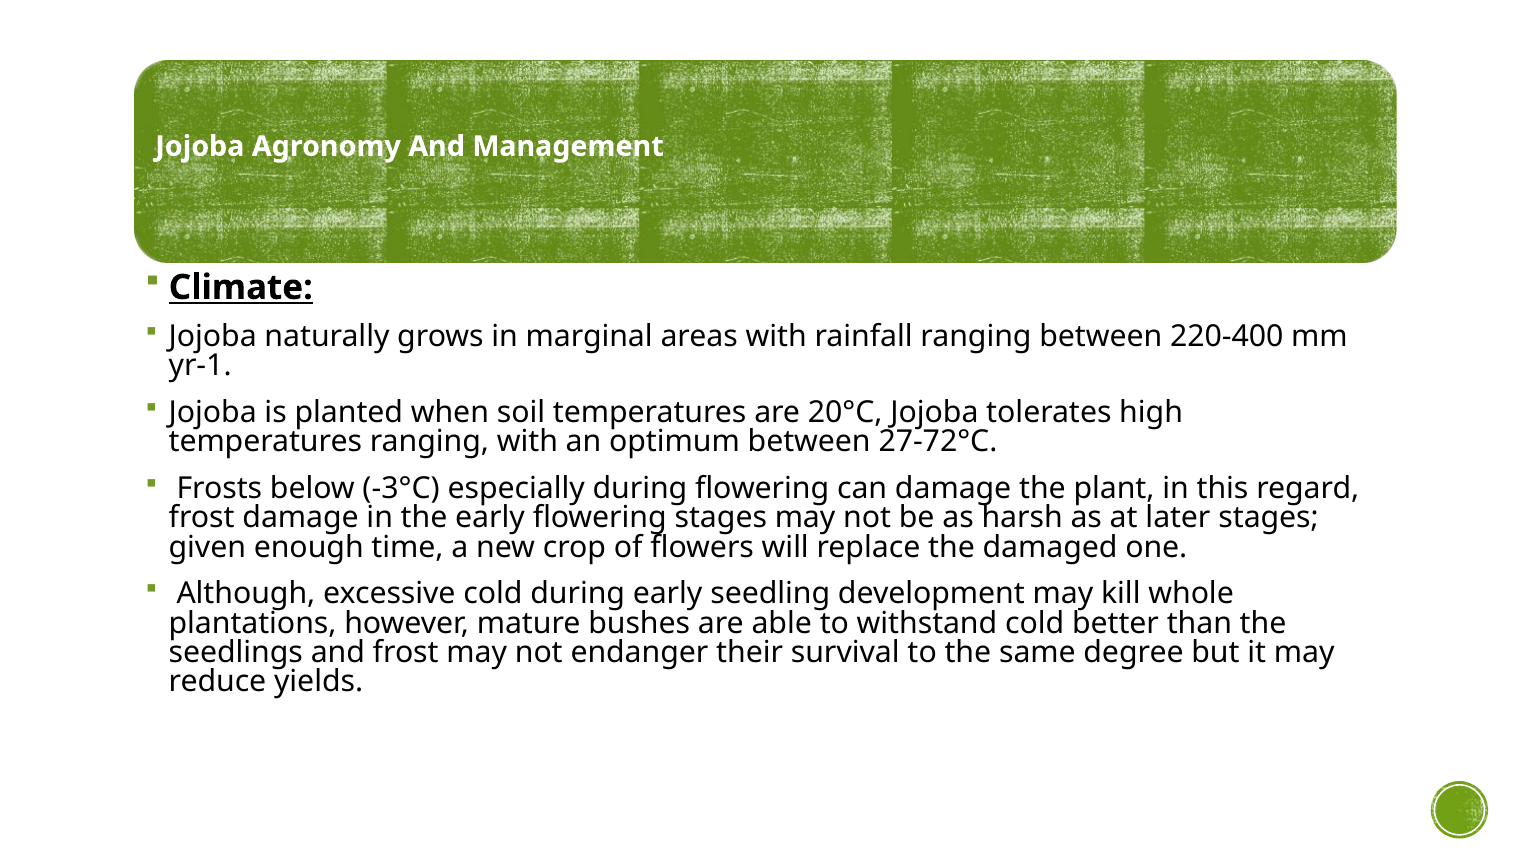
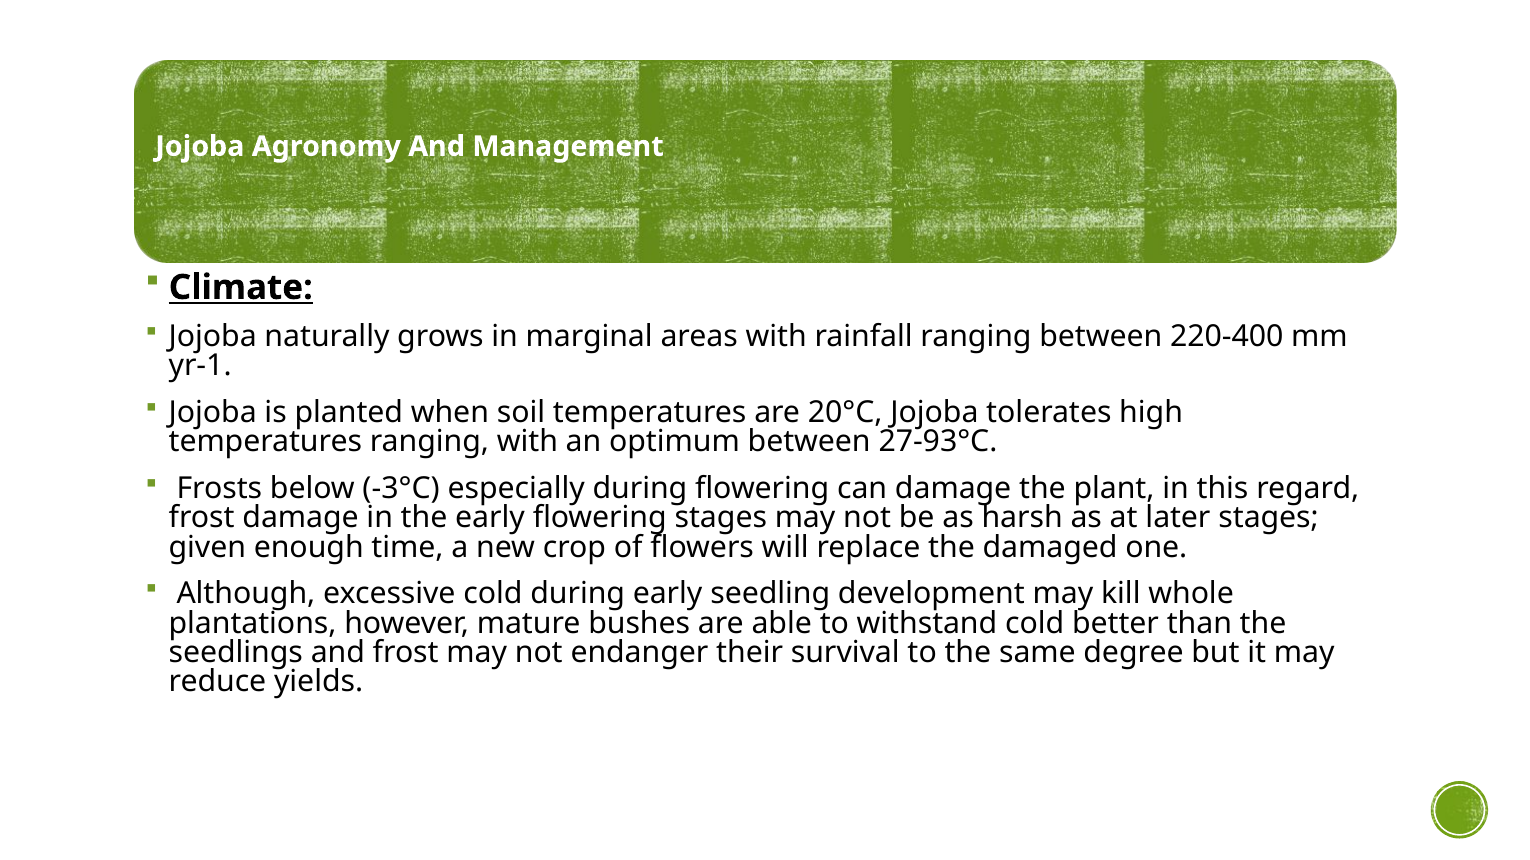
27-72°C: 27-72°C -> 27-93°C
